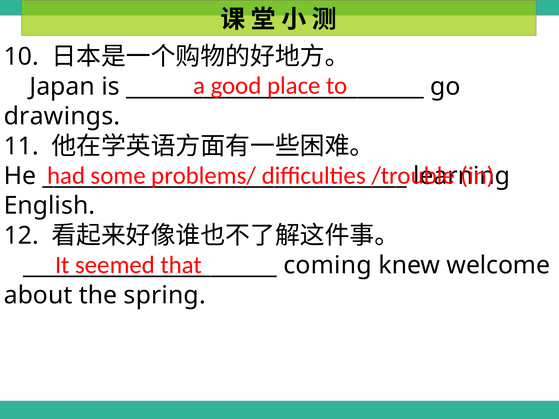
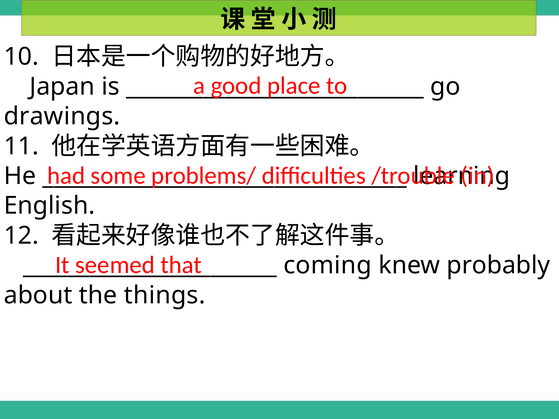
welcome: welcome -> probably
spring: spring -> things
